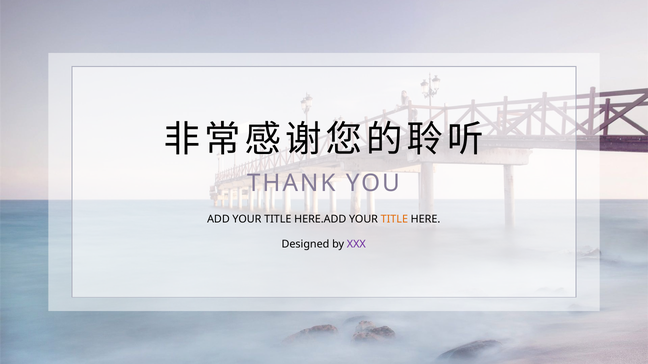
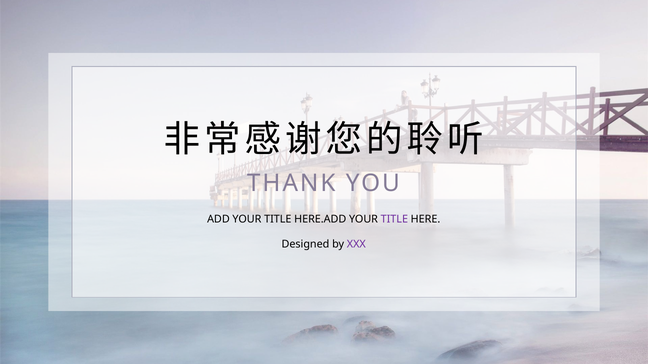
TITLE at (394, 219) colour: orange -> purple
